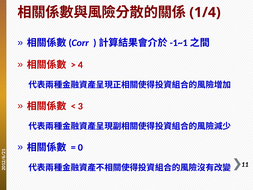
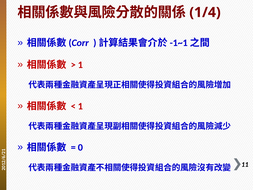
4 at (80, 65): 4 -> 1
3 at (80, 106): 3 -> 1
